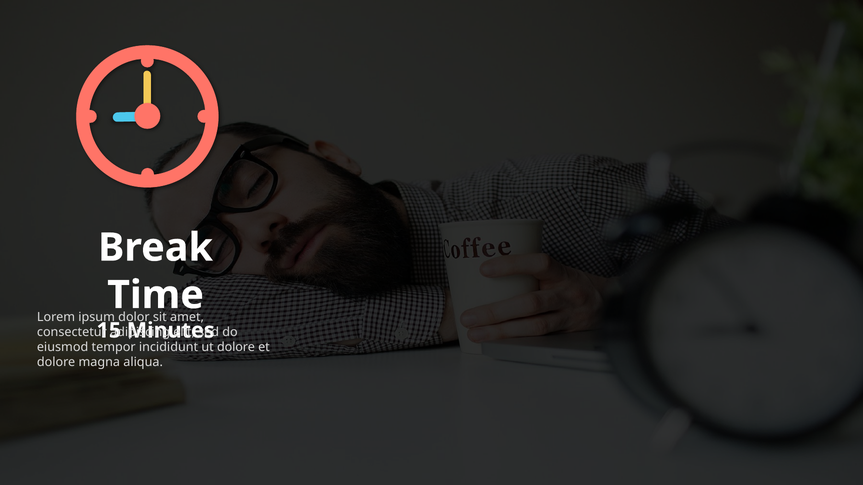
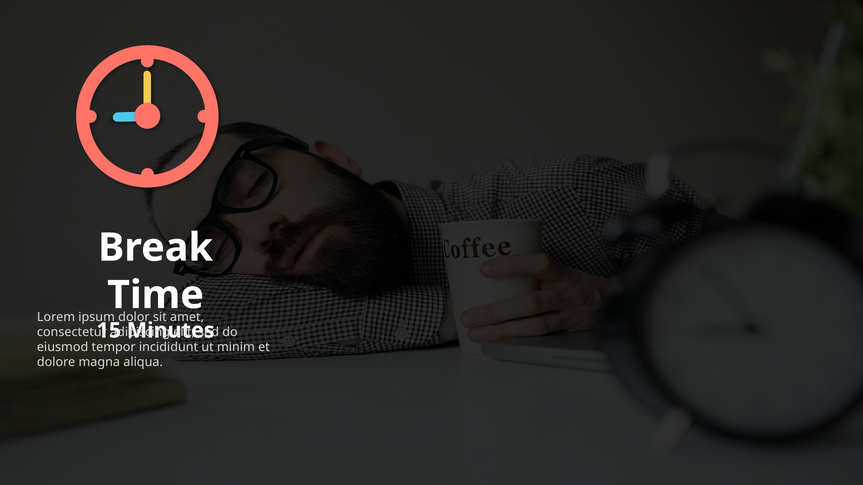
dolore at (236, 348): dolore -> minim
